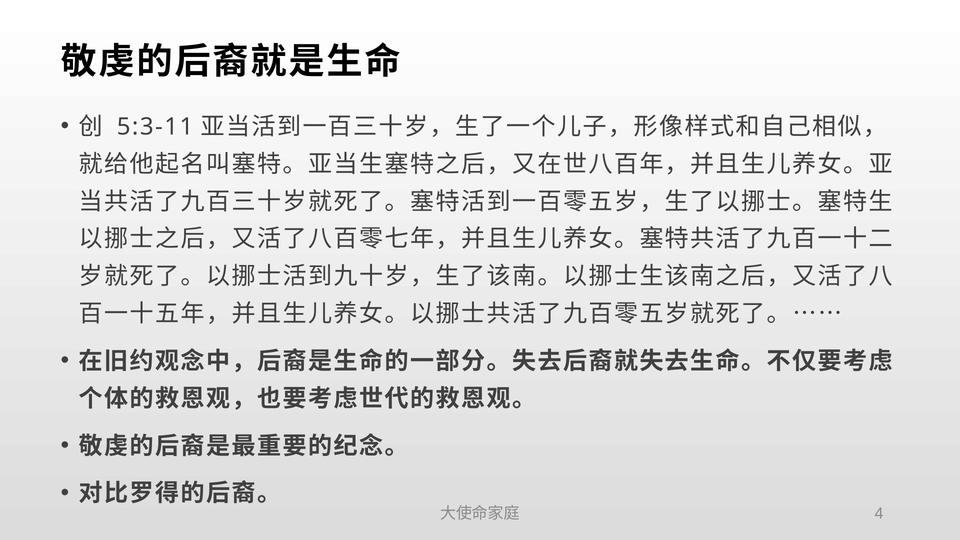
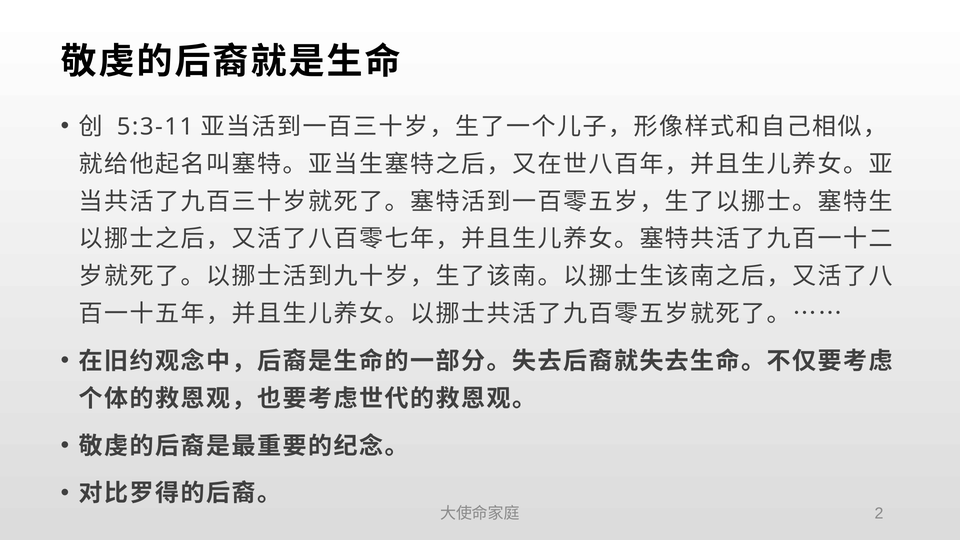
4: 4 -> 2
